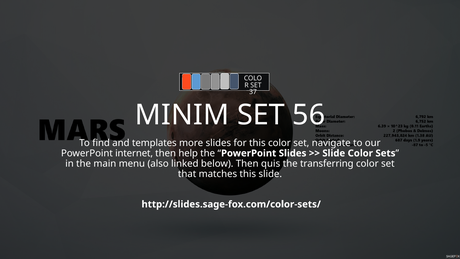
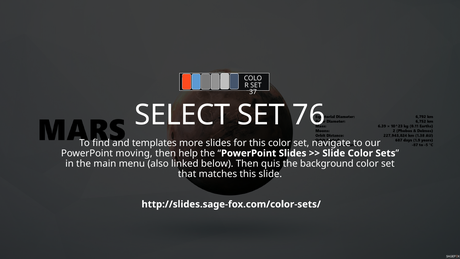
MINIM: MINIM -> SELECT
56: 56 -> 76
internet: internet -> moving
transferring: transferring -> background
